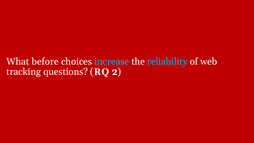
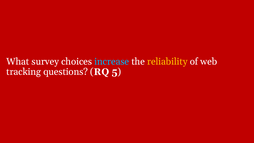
before: before -> survey
reliability colour: light blue -> yellow
2: 2 -> 5
